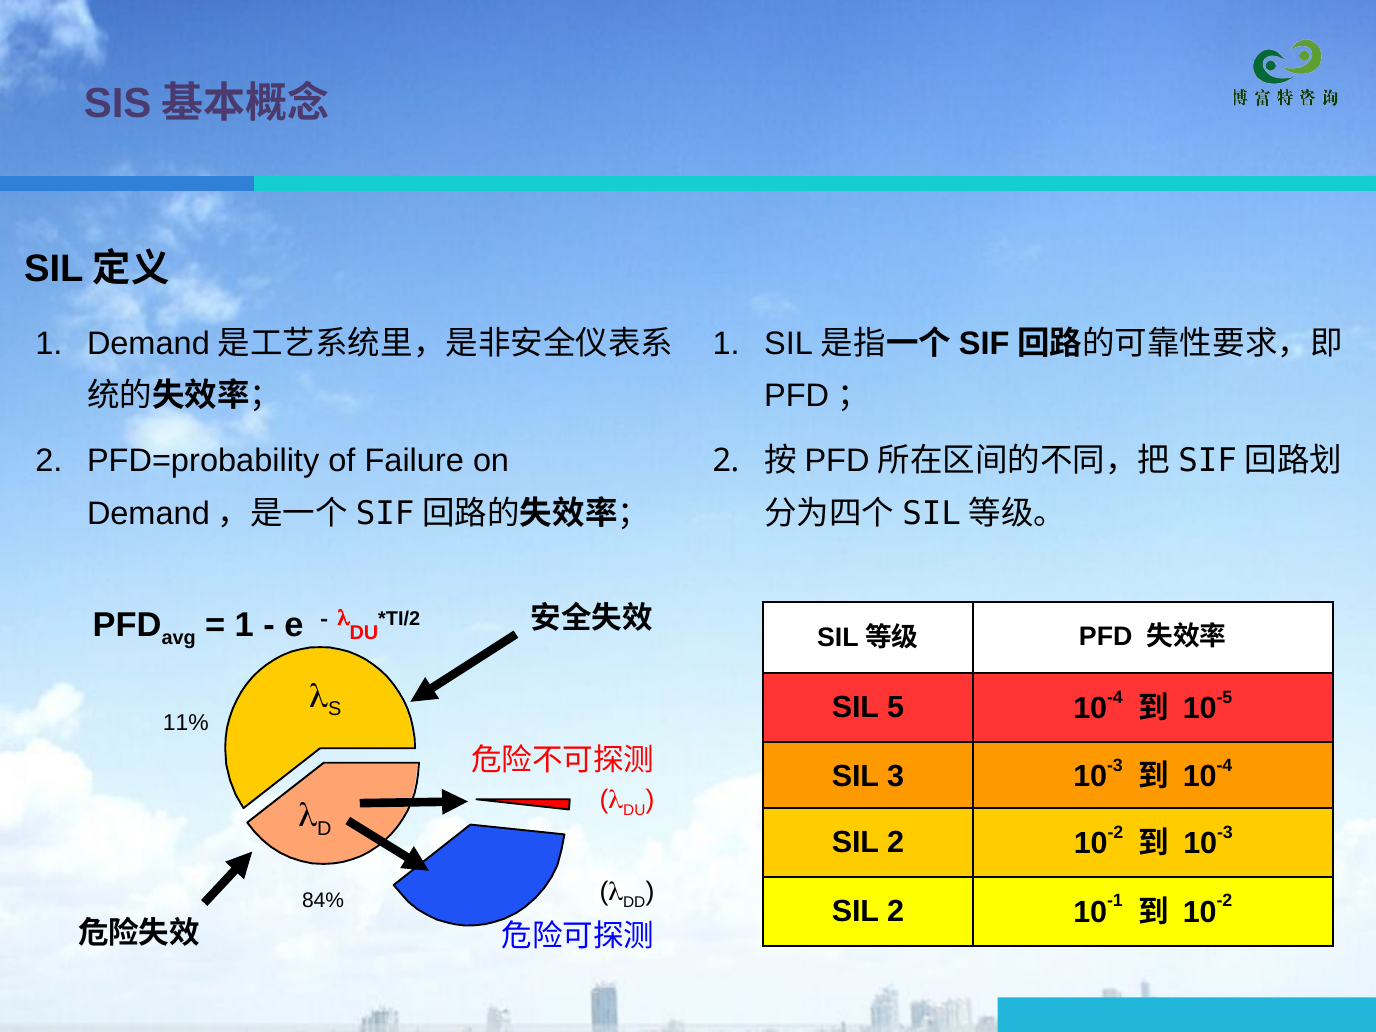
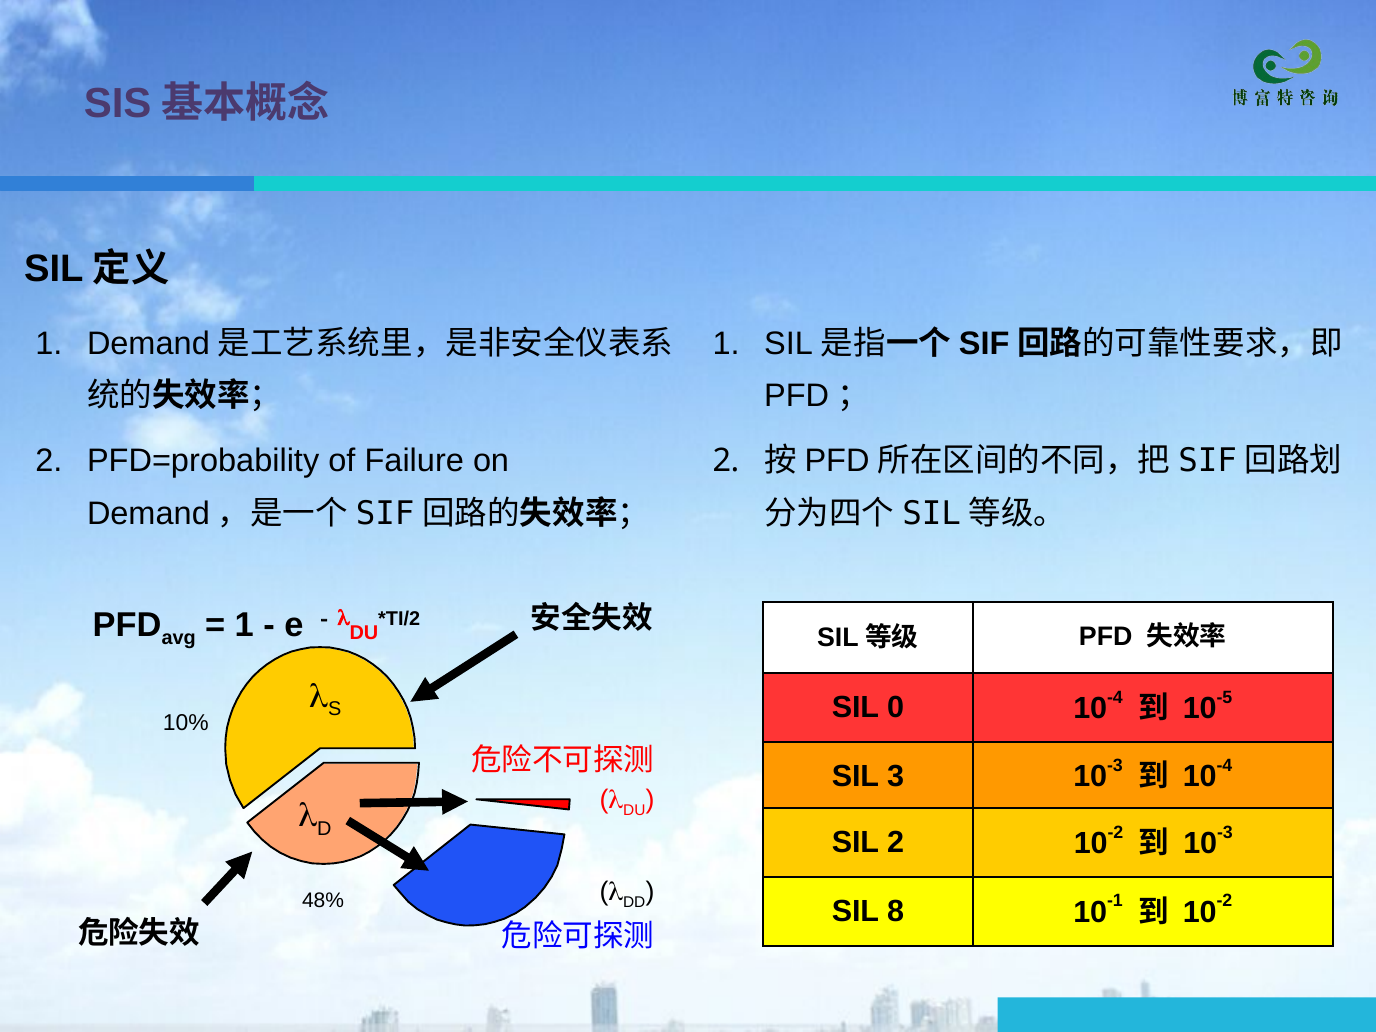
5: 5 -> 0
11%: 11% -> 10%
84%: 84% -> 48%
2 at (896, 911): 2 -> 8
